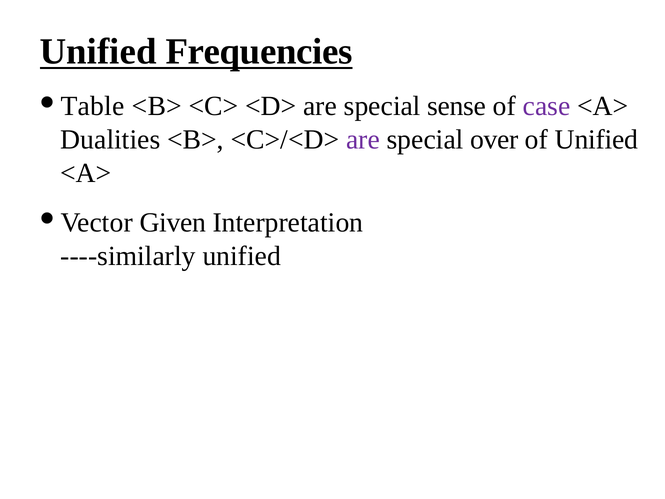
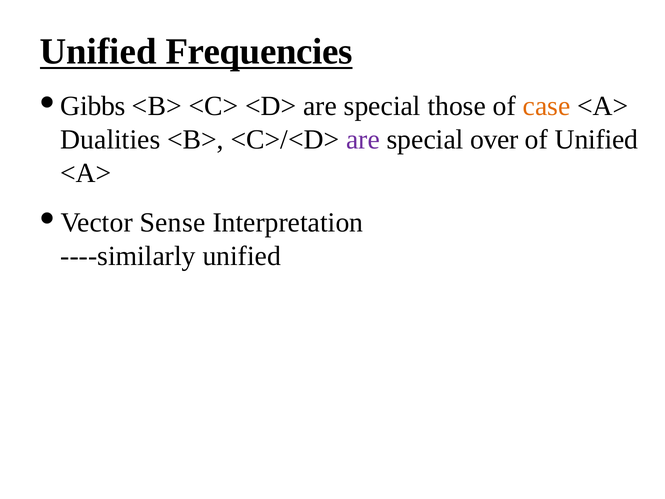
Table: Table -> Gibbs
sense: sense -> those
case colour: purple -> orange
Given: Given -> Sense
